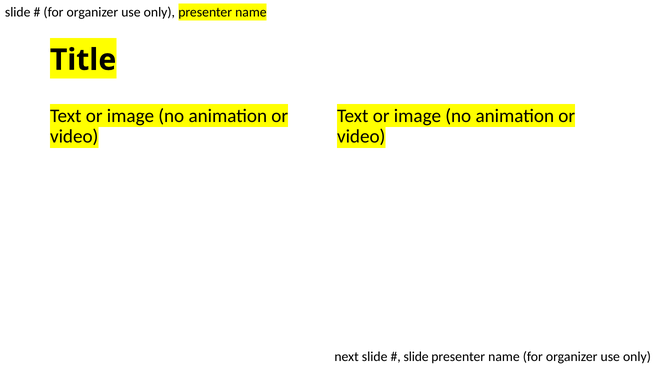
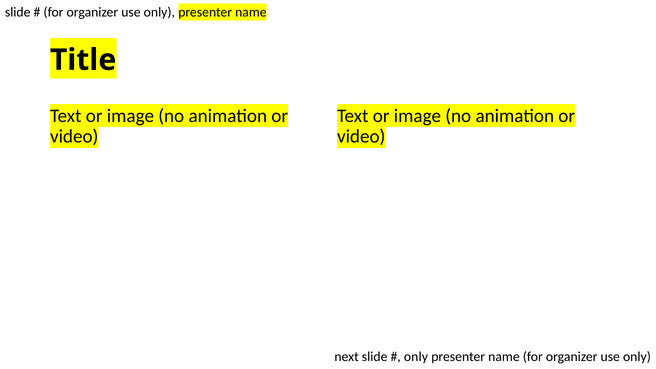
slide at (416, 357): slide -> only
